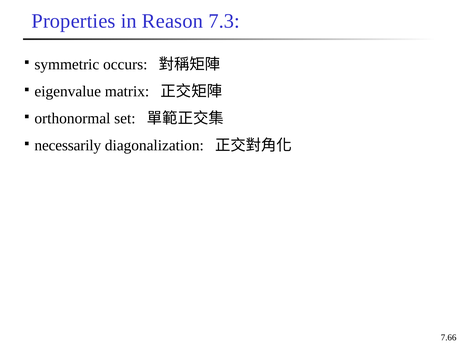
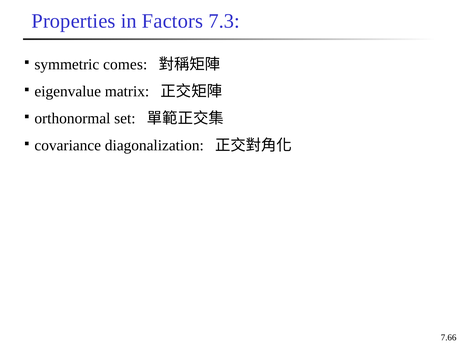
Reason: Reason -> Factors
occurs: occurs -> comes
necessarily: necessarily -> covariance
